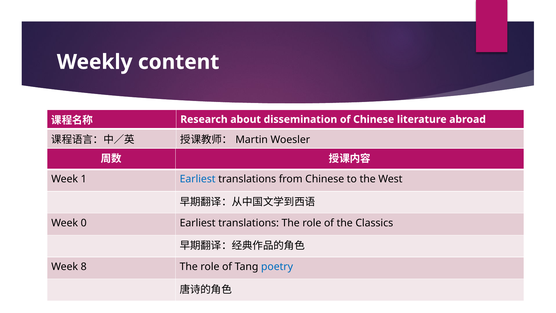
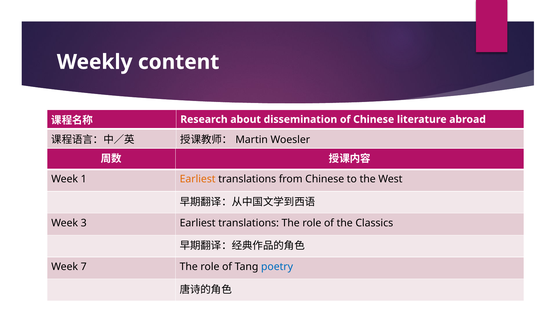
Earliest at (198, 179) colour: blue -> orange
0: 0 -> 3
8: 8 -> 7
